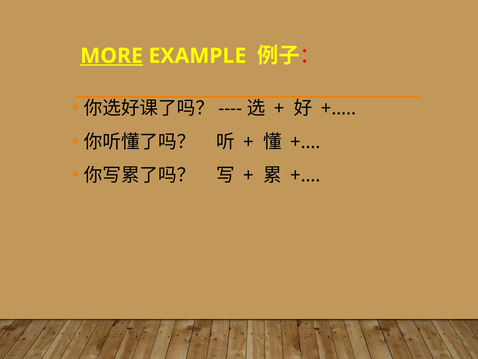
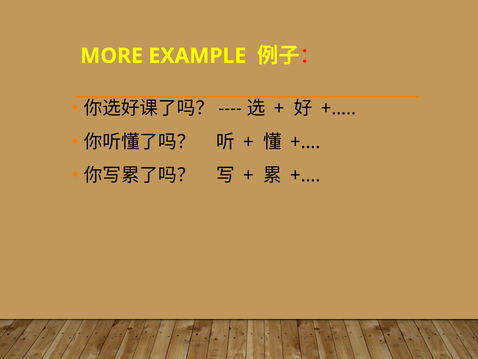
MORE underline: present -> none
